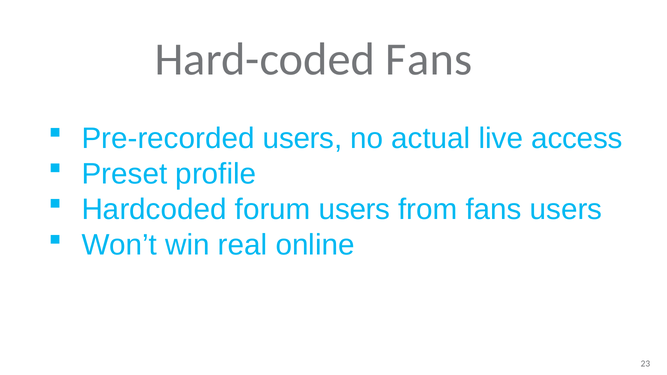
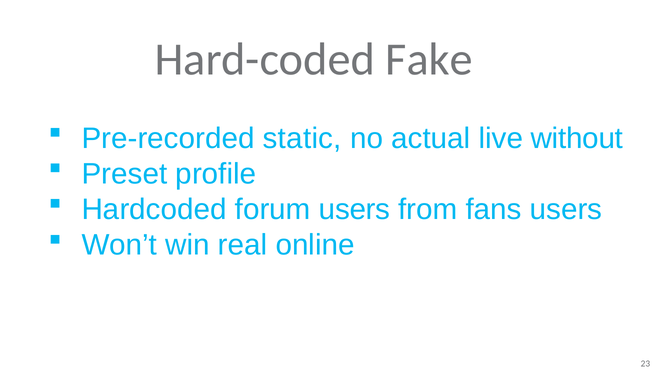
Hard-coded Fans: Fans -> Fake
Pre-recorded users: users -> static
access: access -> without
